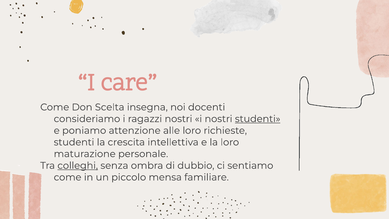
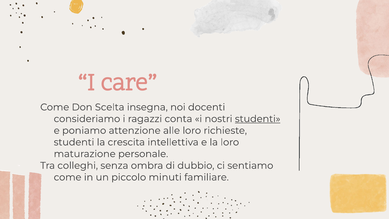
ragazzi nostri: nostri -> conta
colleghi underline: present -> none
mensa: mensa -> minuti
